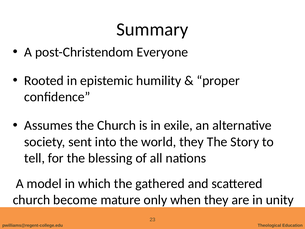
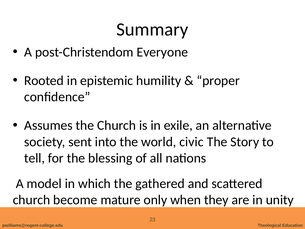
world they: they -> civic
